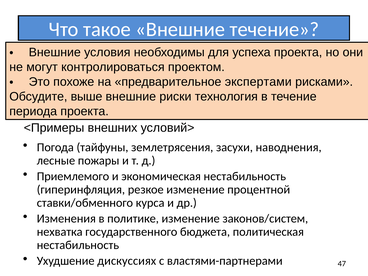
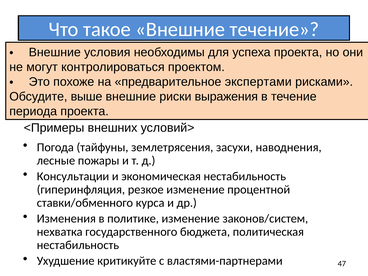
технология: технология -> выражения
Приемлемого: Приемлемого -> Консультации
дискуссиях: дискуссиях -> критикуйте
